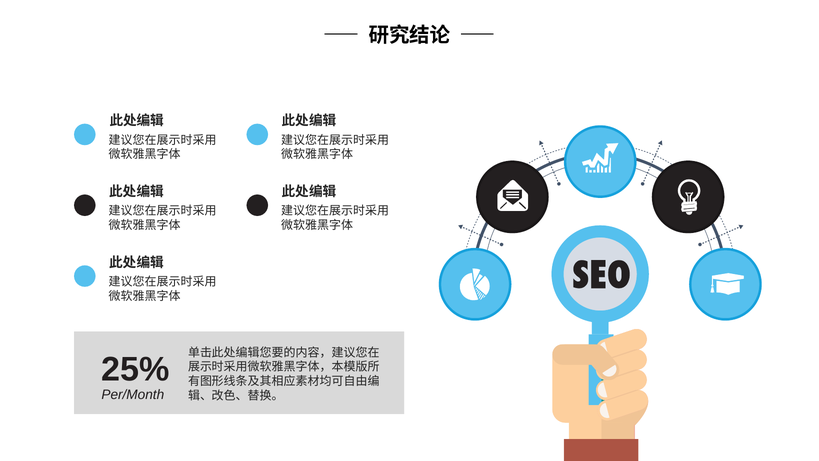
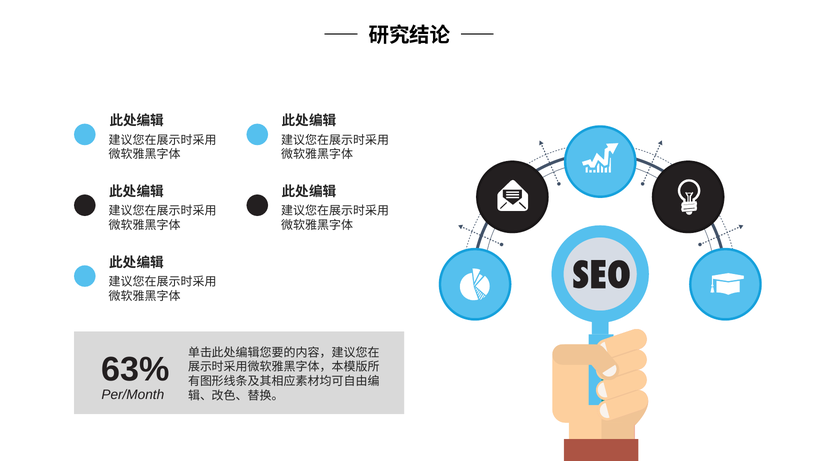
25%: 25% -> 63%
